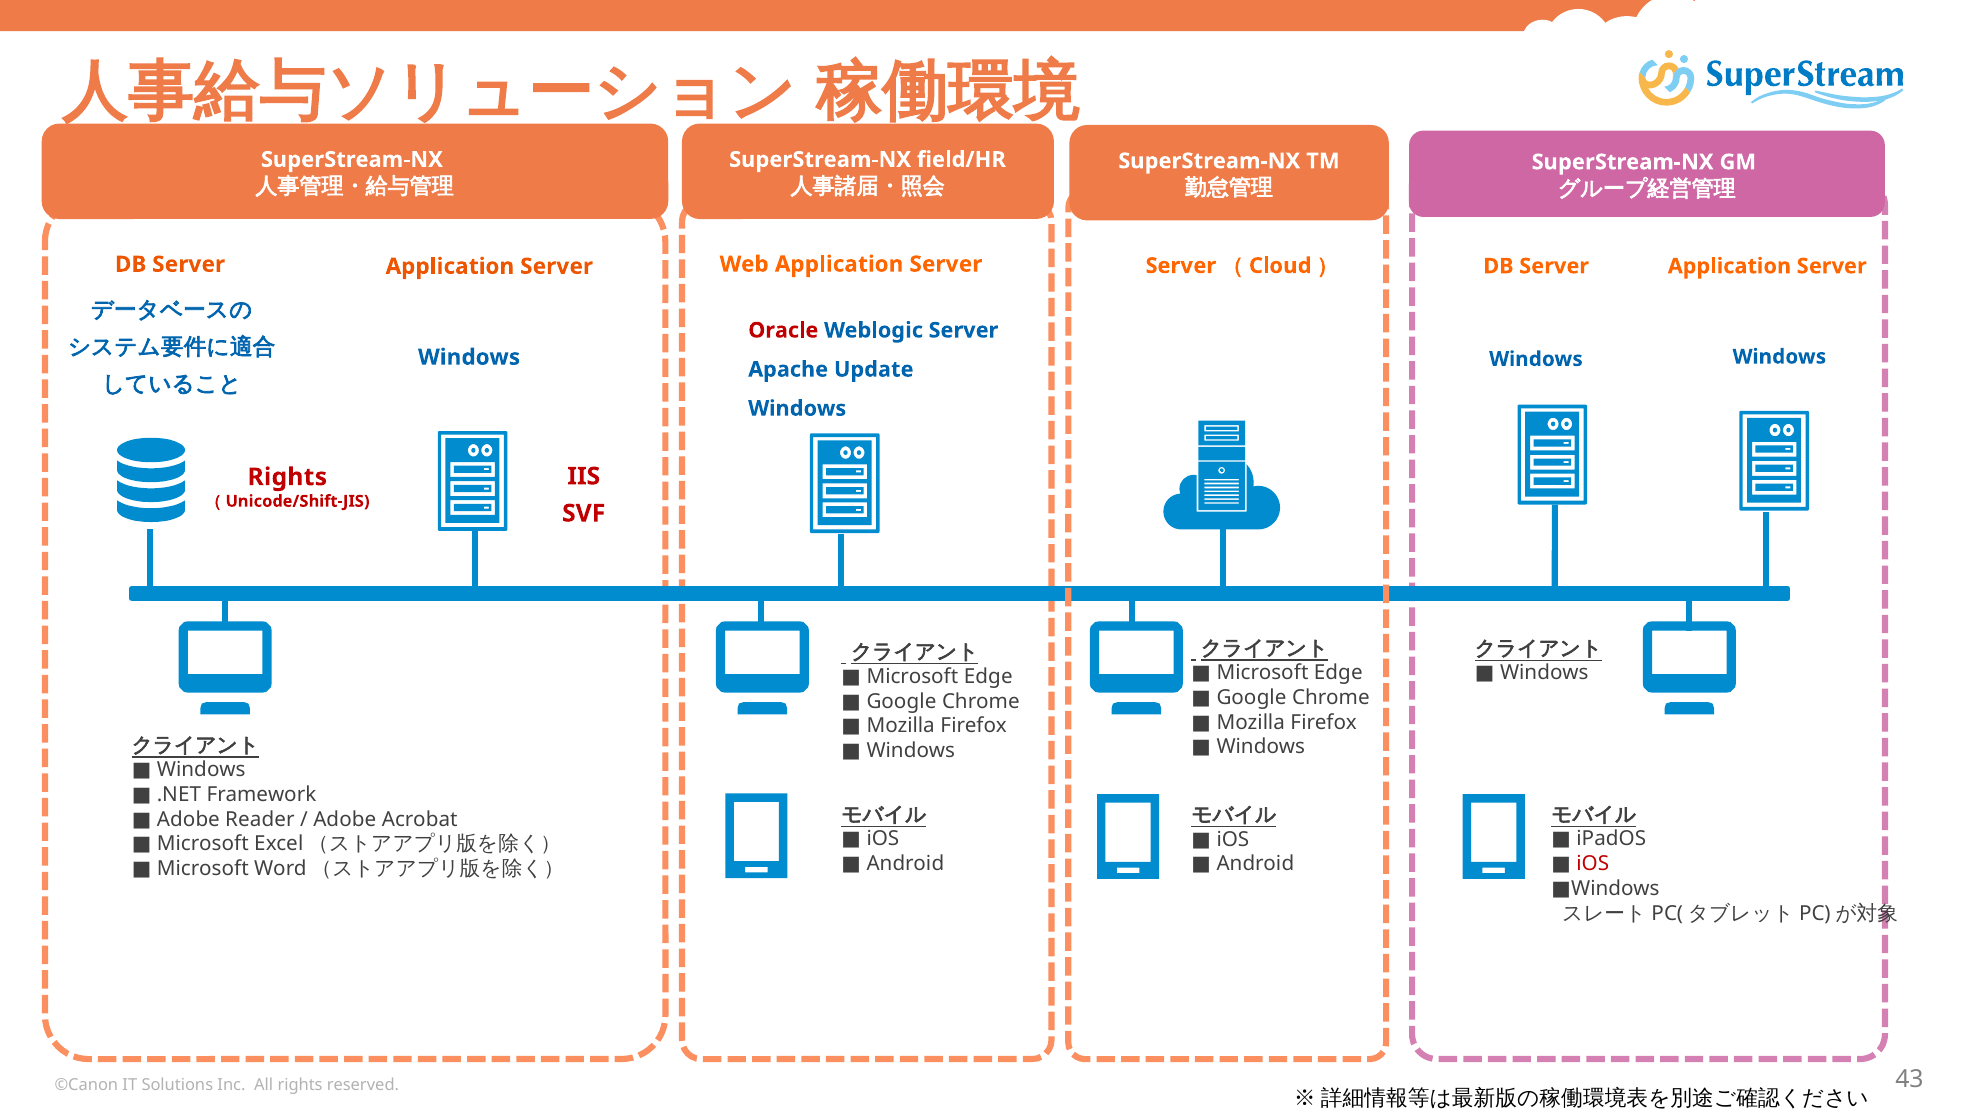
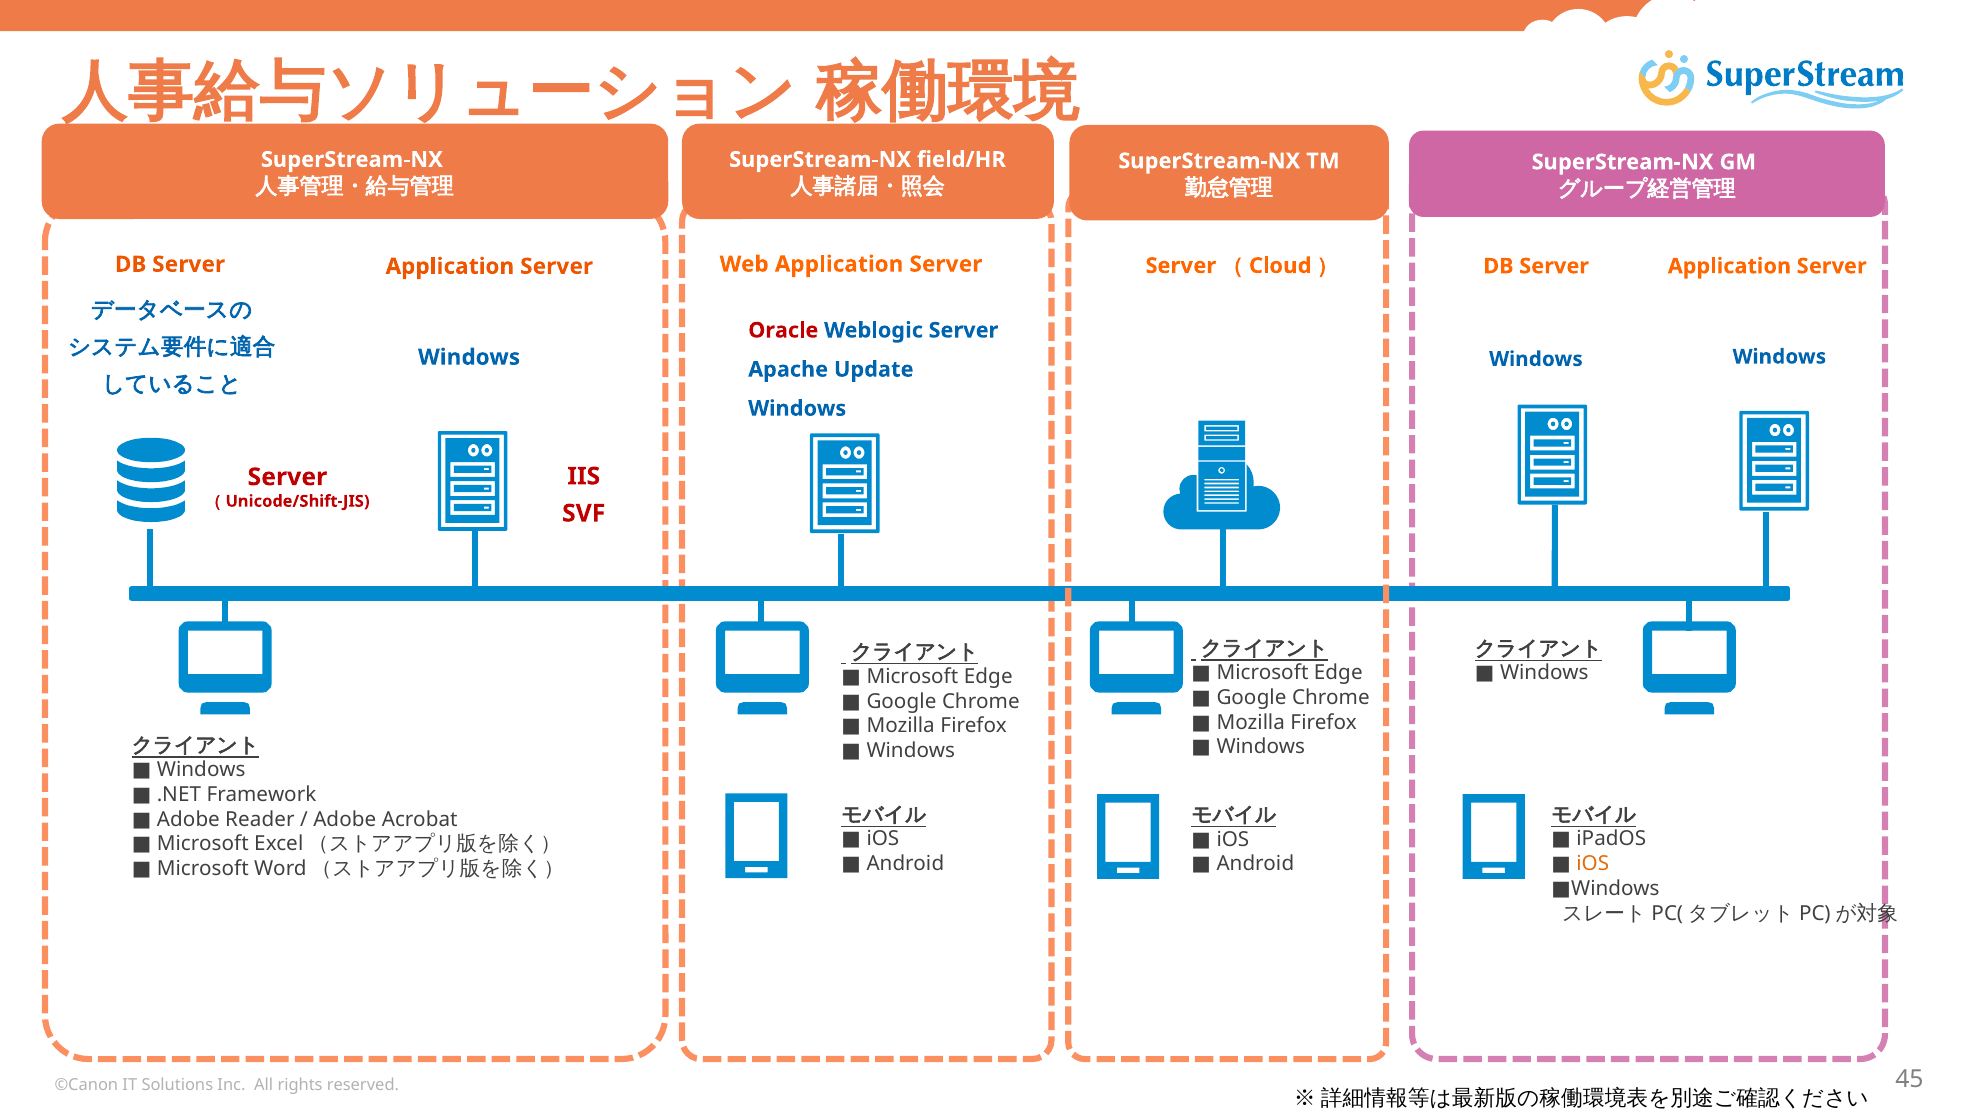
Rights at (287, 477): Rights -> Server
iOS at (1593, 864) colour: red -> orange
43: 43 -> 45
